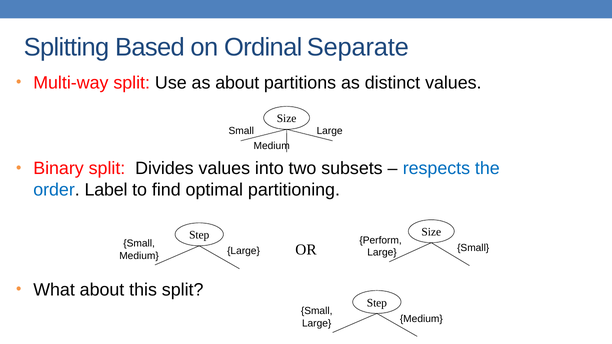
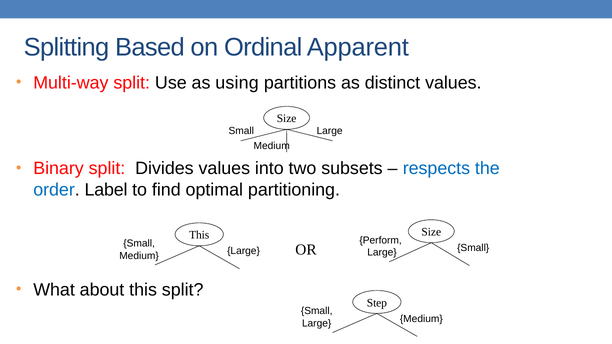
Separate: Separate -> Apparent
as about: about -> using
Step at (199, 235): Step -> This
